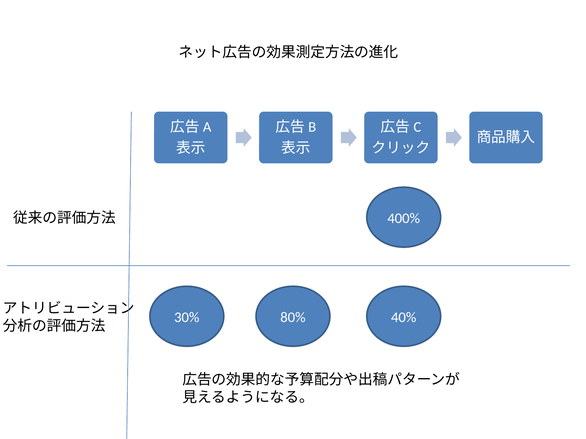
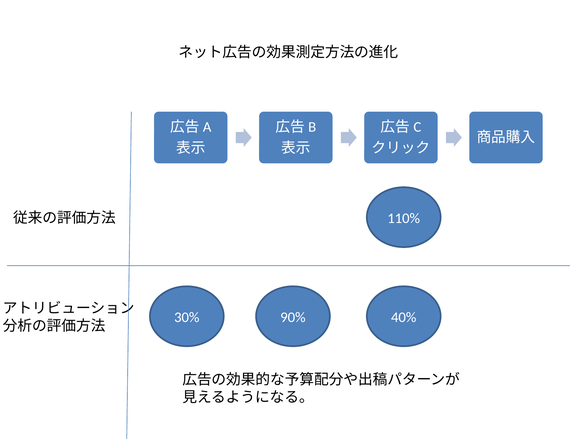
400%: 400% -> 110%
80%: 80% -> 90%
